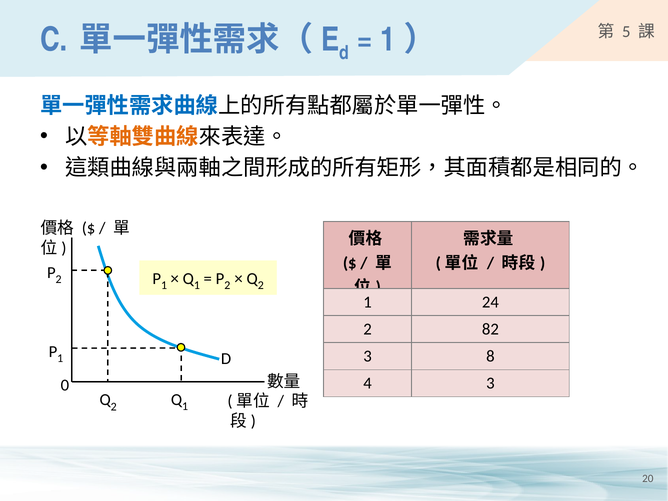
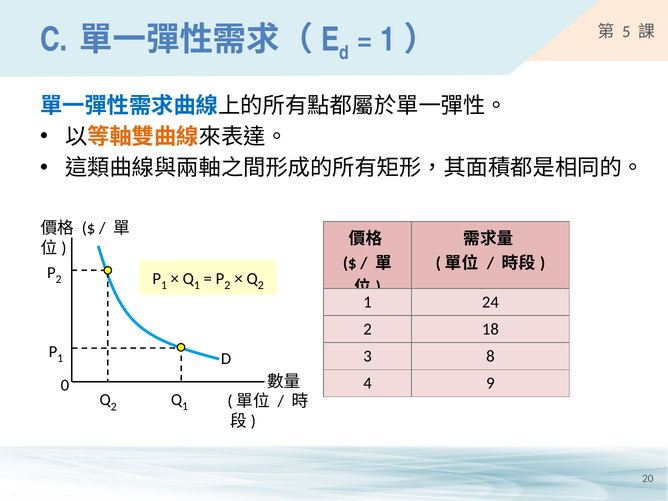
82: 82 -> 18
4 3: 3 -> 9
